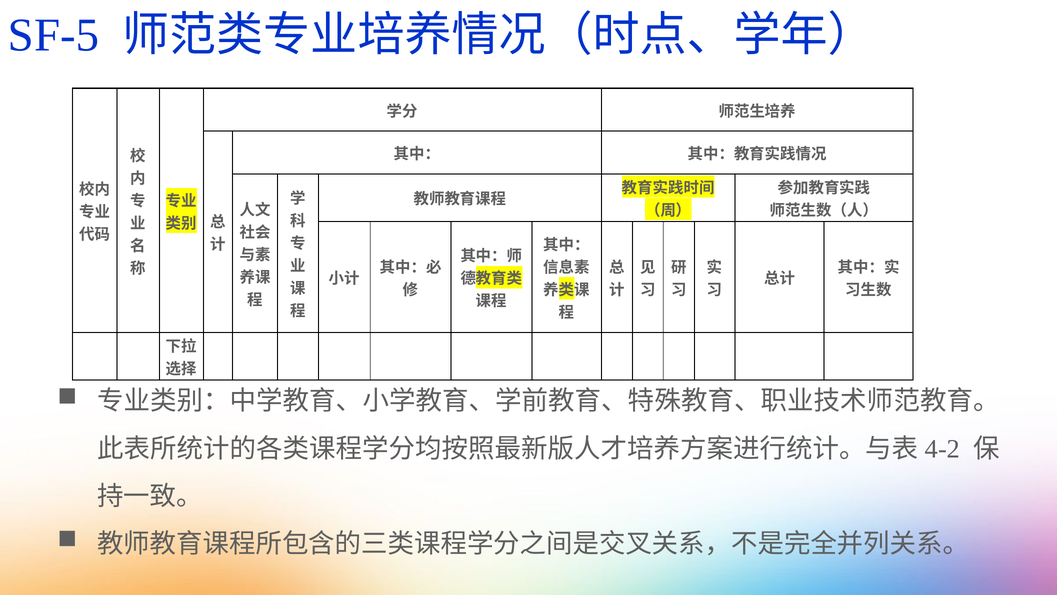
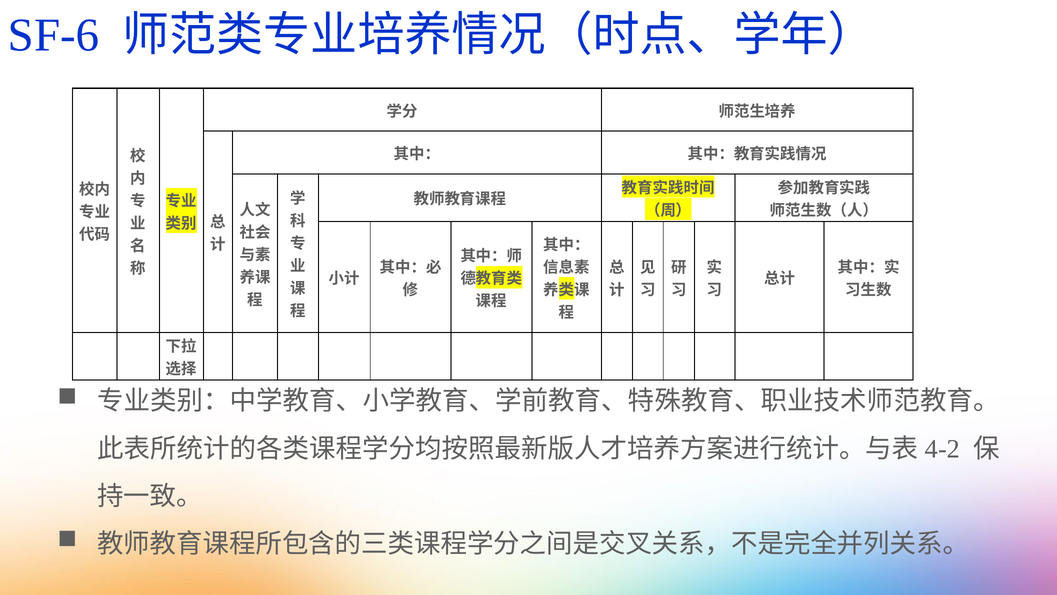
SF-5: SF-5 -> SF-6
